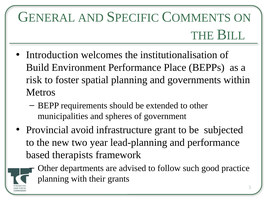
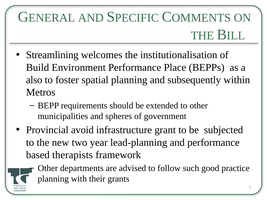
Introduction: Introduction -> Streamlining
risk: risk -> also
governments: governments -> subsequently
